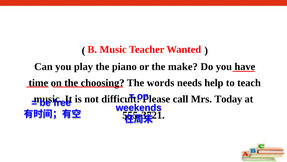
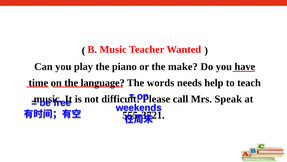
choosing: choosing -> language
Today: Today -> Speak
